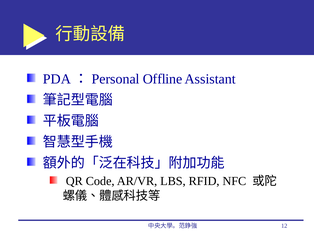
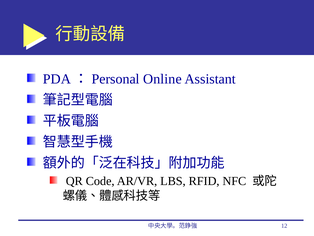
Offline: Offline -> Online
